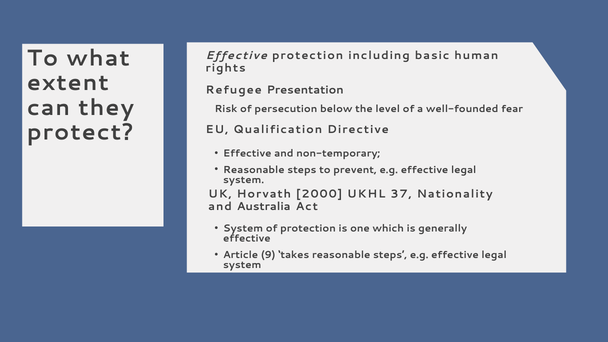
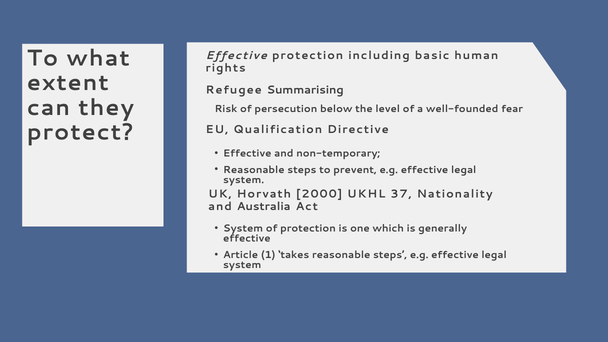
Presentation: Presentation -> Summarising
9: 9 -> 1
